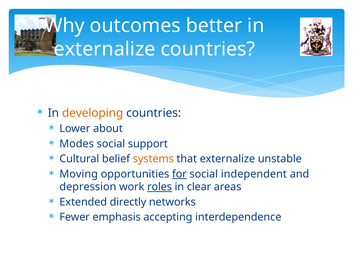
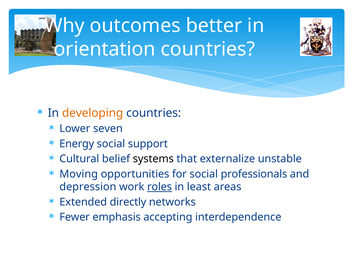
externalize at (105, 49): externalize -> orientation
about: about -> seven
Modes: Modes -> Energy
systems colour: orange -> black
for underline: present -> none
independent: independent -> professionals
clear: clear -> least
